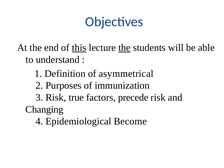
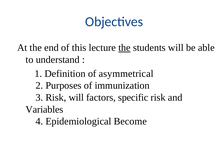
this underline: present -> none
Risk true: true -> will
precede: precede -> specific
Changing: Changing -> Variables
